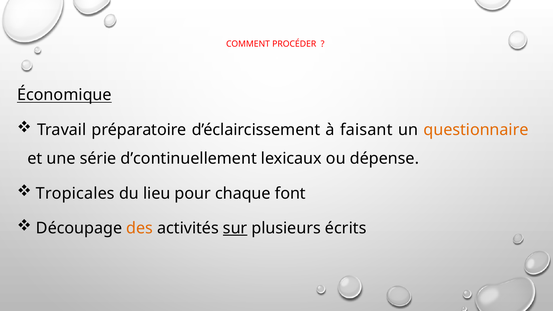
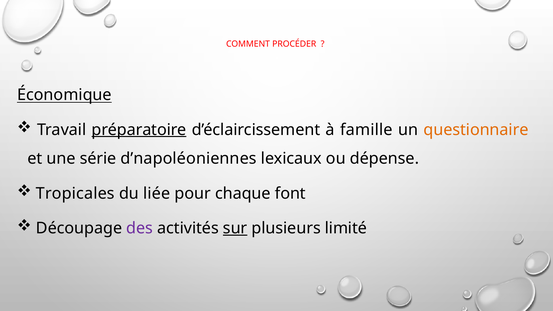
préparatoire underline: none -> present
faisant: faisant -> famille
d’continuellement: d’continuellement -> d’napoléoniennes
lieu: lieu -> liée
des colour: orange -> purple
écrits: écrits -> limité
